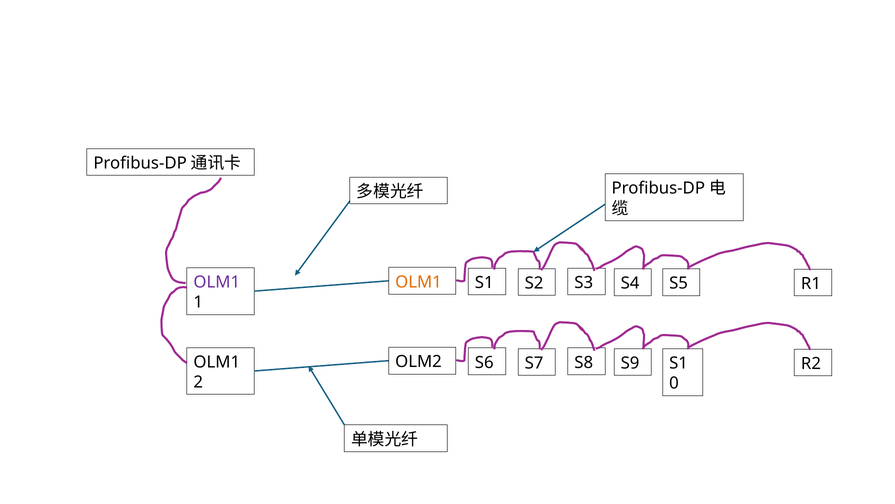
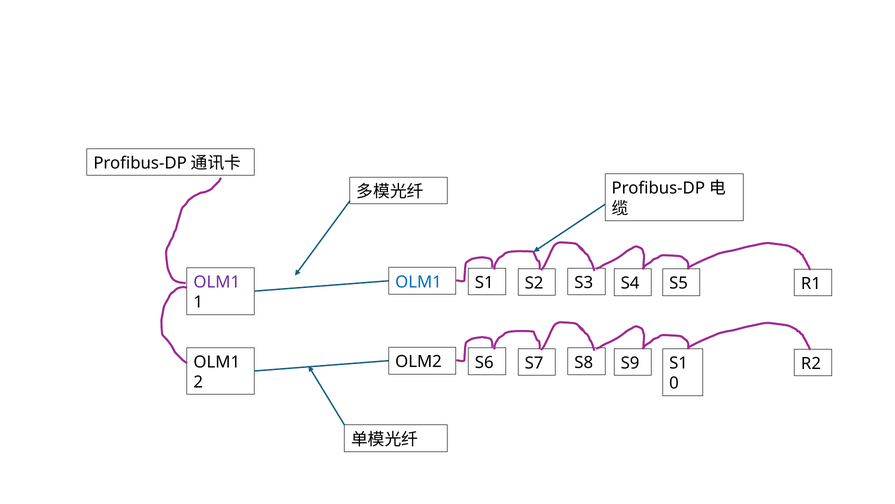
OLM1 at (419, 282) colour: orange -> blue
